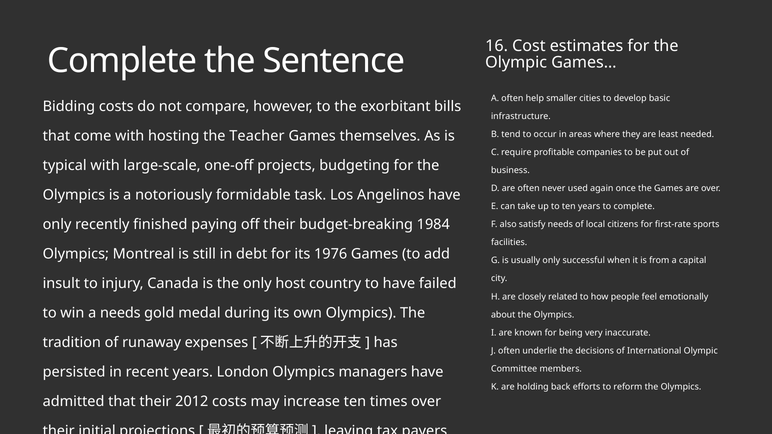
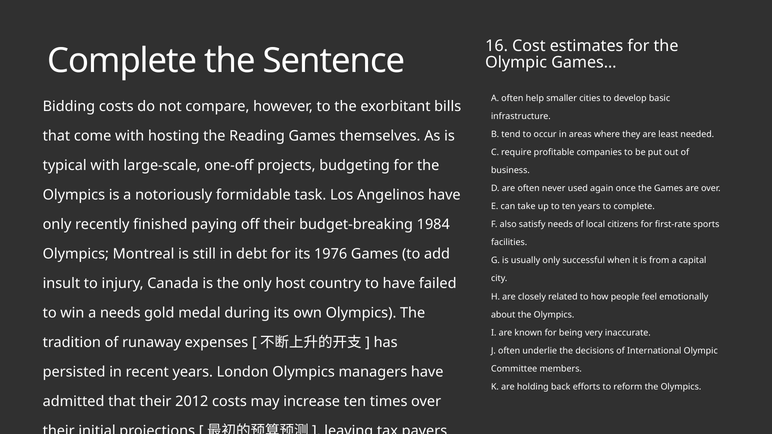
Teacher: Teacher -> Reading
